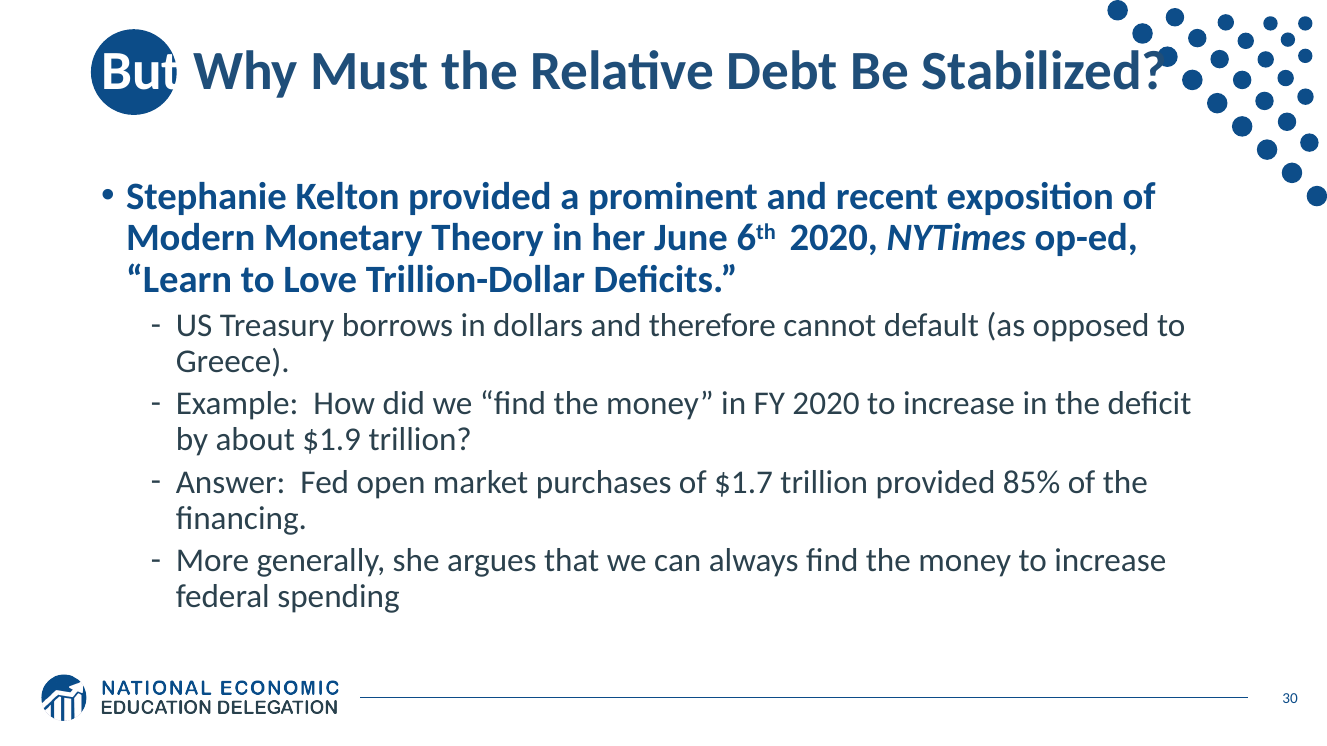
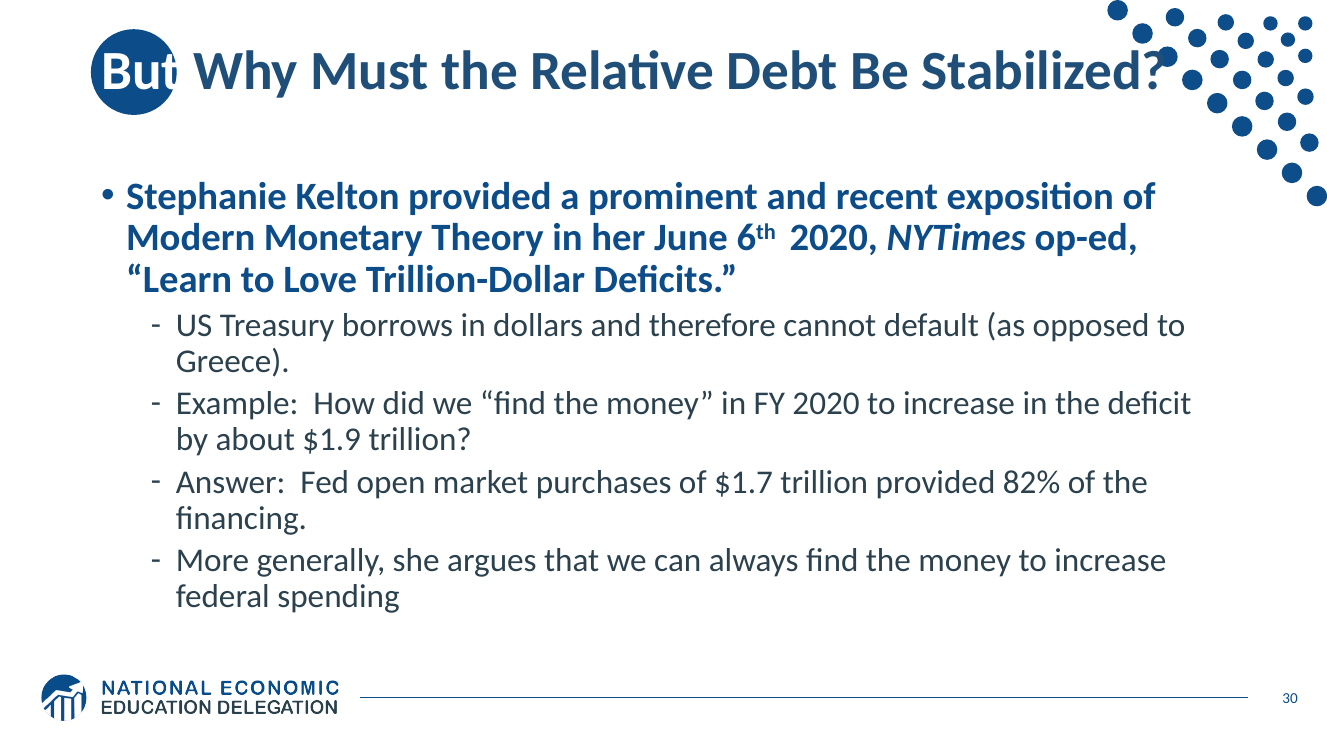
85%: 85% -> 82%
